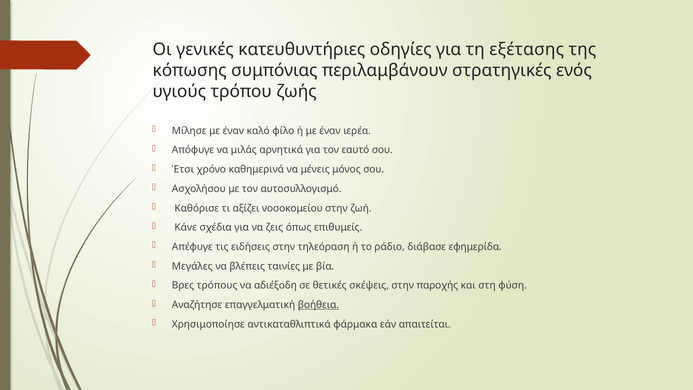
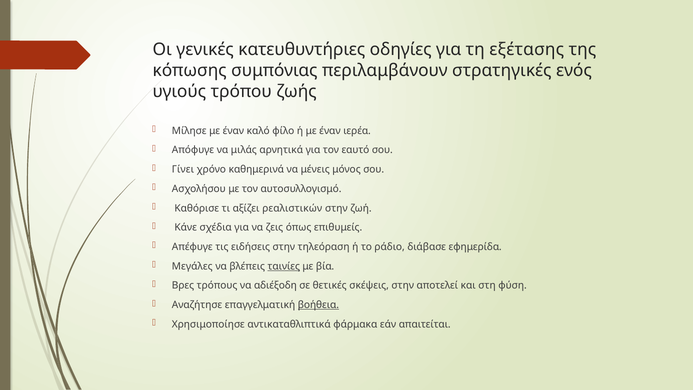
Έτσι: Έτσι -> Γίνει
νοσοκομείου: νοσοκομείου -> ρεαλιστικών
ταινίες underline: none -> present
παροχής: παροχής -> αποτελεί
